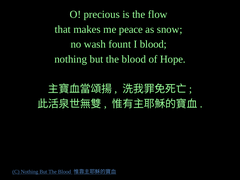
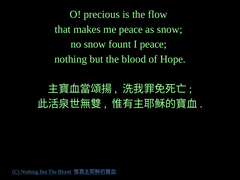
no wash: wash -> snow
I blood: blood -> peace
